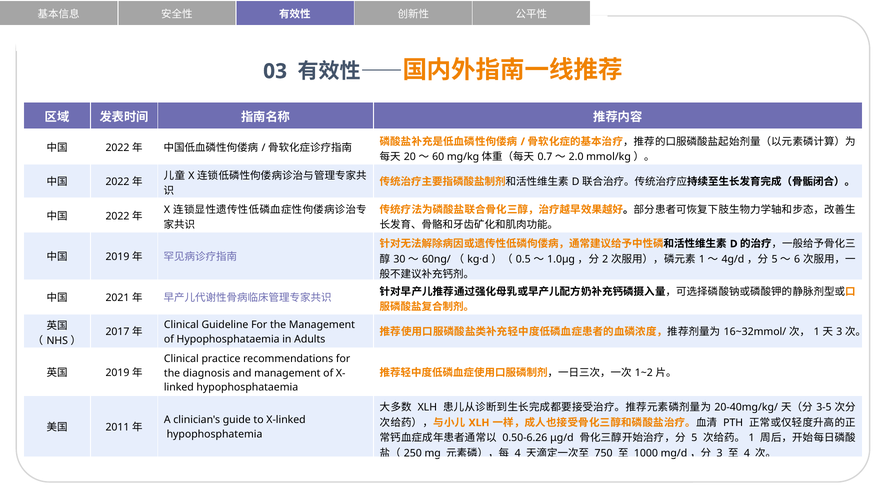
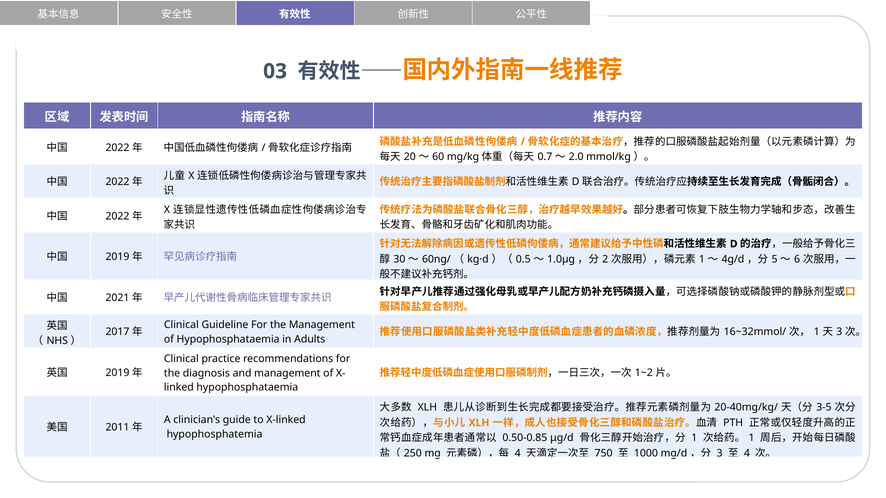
0.50-6.26: 0.50-6.26 -> 0.50-0.85
5 at (694, 438): 5 -> 1
